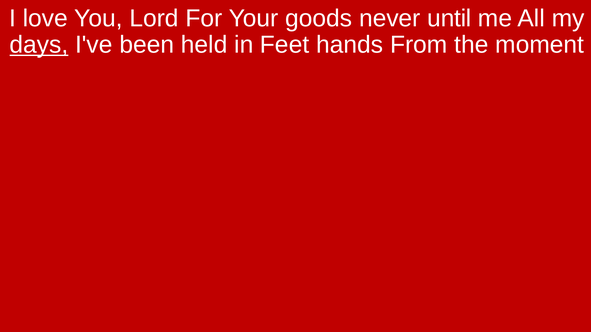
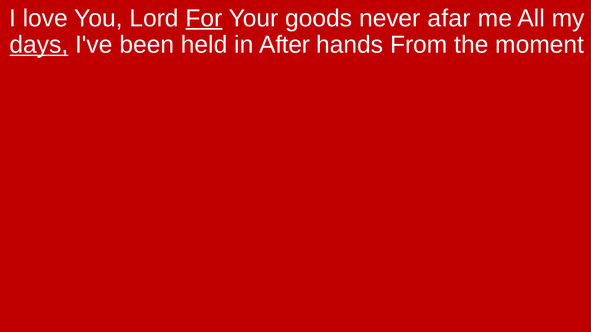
For underline: none -> present
until: until -> afar
Feet: Feet -> After
